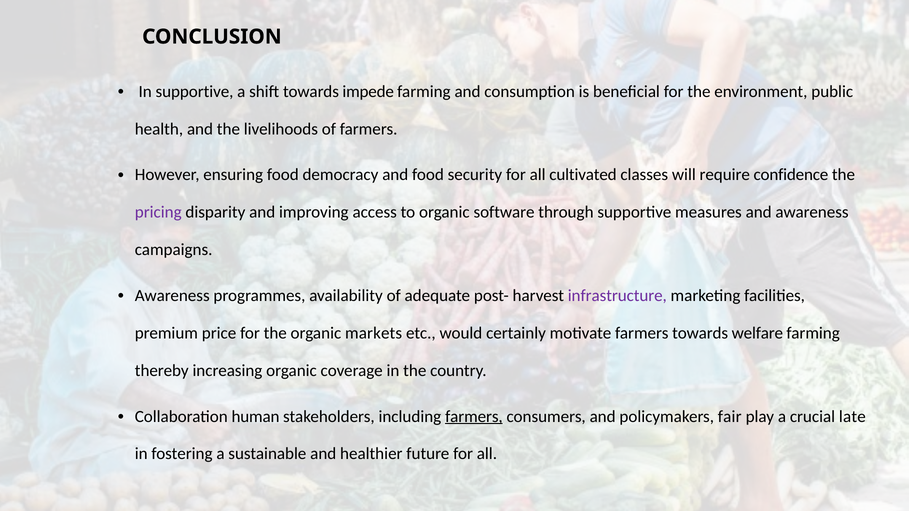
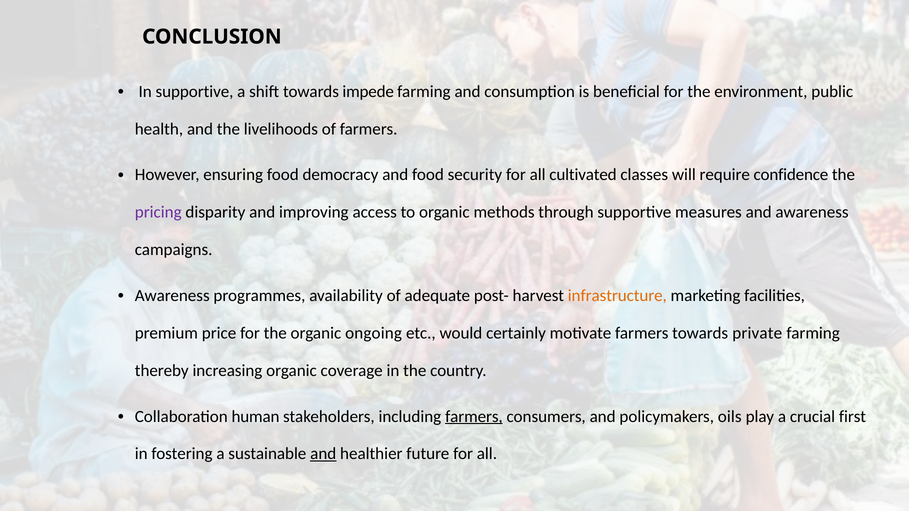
software: software -> methods
infrastructure colour: purple -> orange
markets: markets -> ongoing
welfare: welfare -> private
fair: fair -> oils
late: late -> first
and at (323, 454) underline: none -> present
